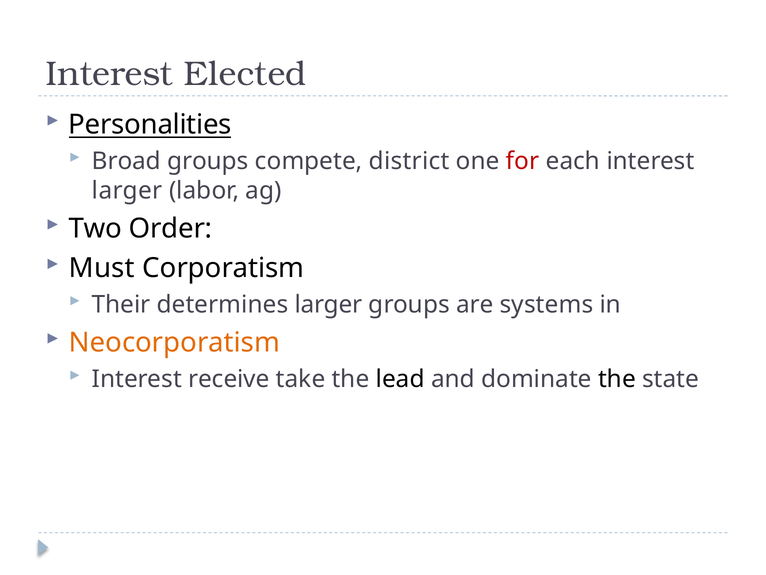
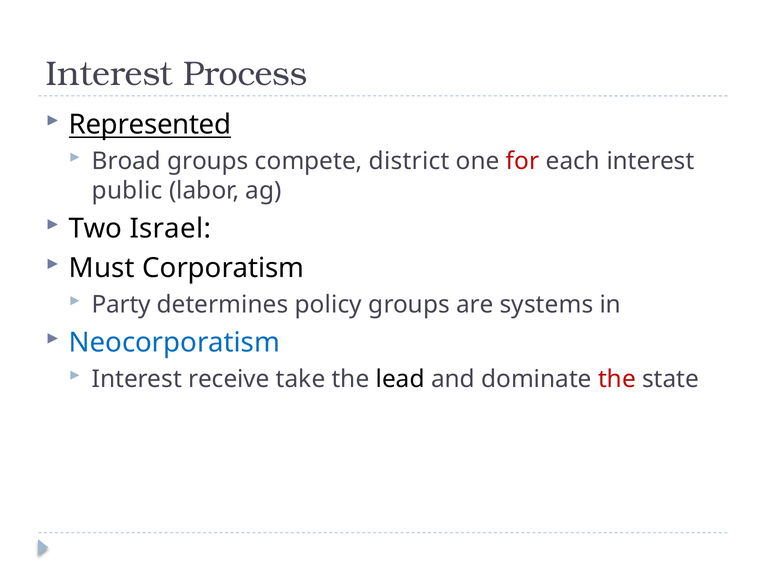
Elected: Elected -> Process
Personalities: Personalities -> Represented
larger at (127, 190): larger -> public
Order: Order -> Israel
Their: Their -> Party
determines larger: larger -> policy
Neocorporatism colour: orange -> blue
the at (617, 379) colour: black -> red
